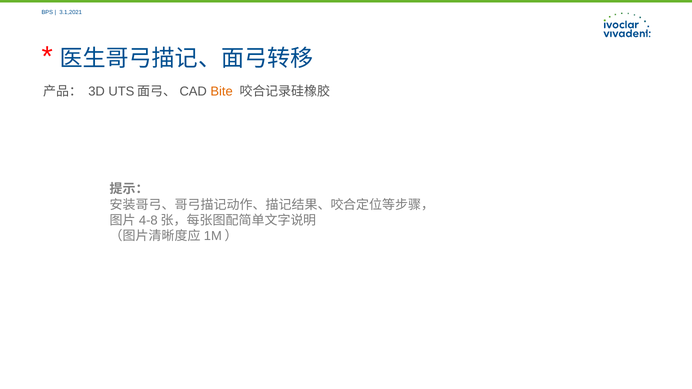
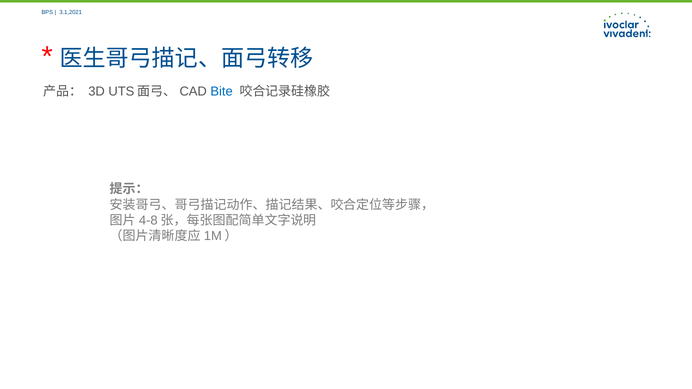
Bite colour: orange -> blue
